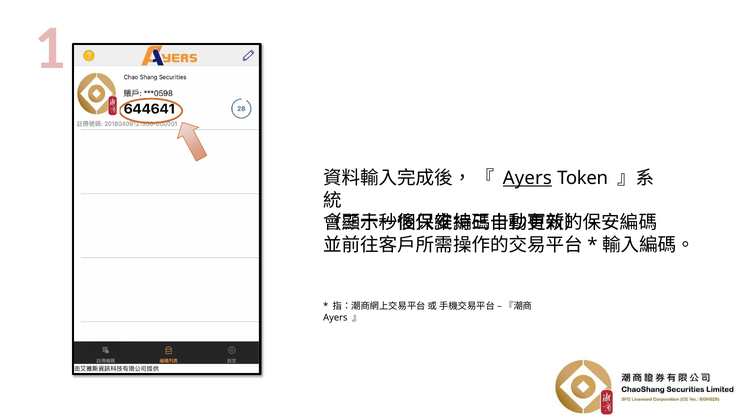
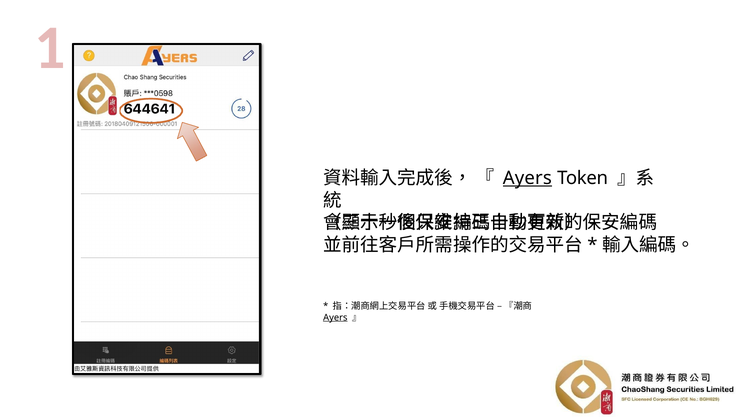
Ayers at (335, 317) underline: none -> present
